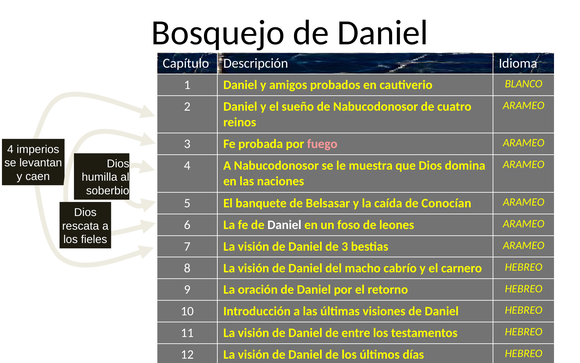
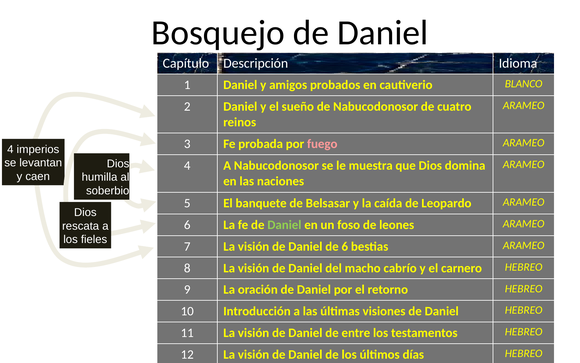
Conocían: Conocían -> Leopardo
Daniel at (284, 225) colour: white -> light green
de 3: 3 -> 6
